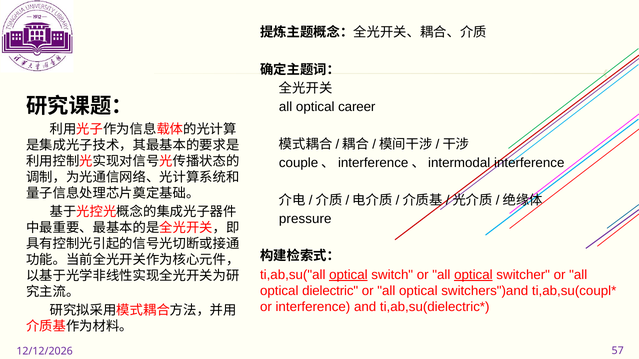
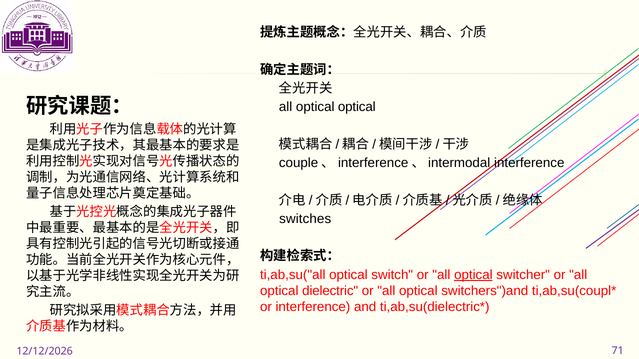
optical career: career -> optical
pressure: pressure -> switches
optical at (348, 275) underline: present -> none
57: 57 -> 71
